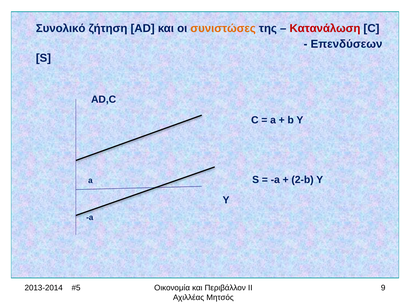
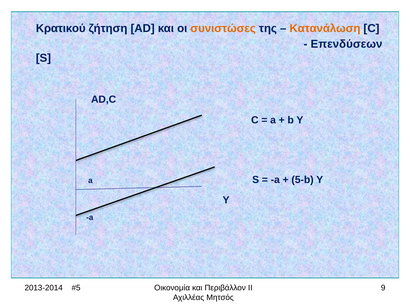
Συνολικό: Συνολικό -> Κρατικού
Κατανάλωση colour: red -> orange
2-b: 2-b -> 5-b
